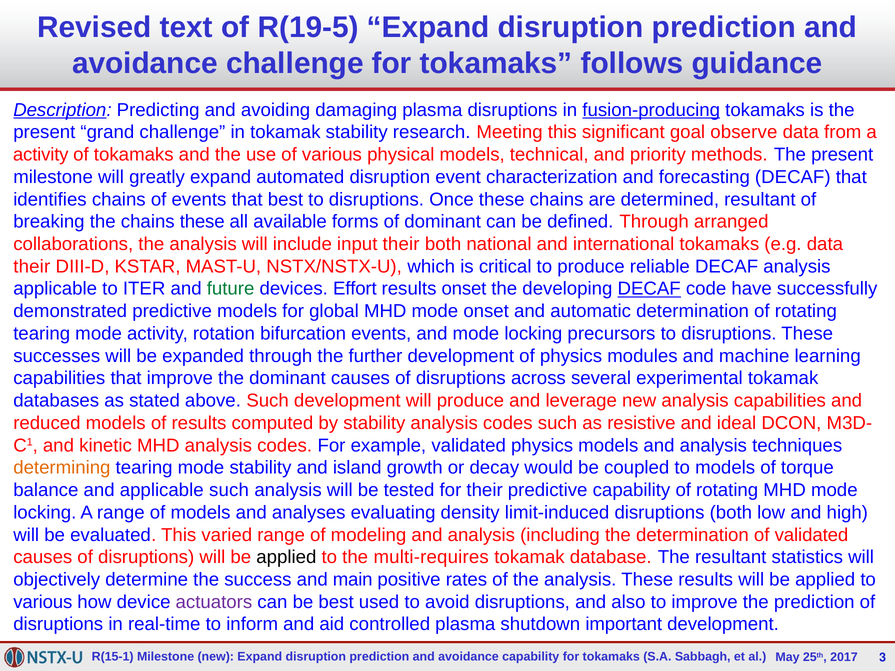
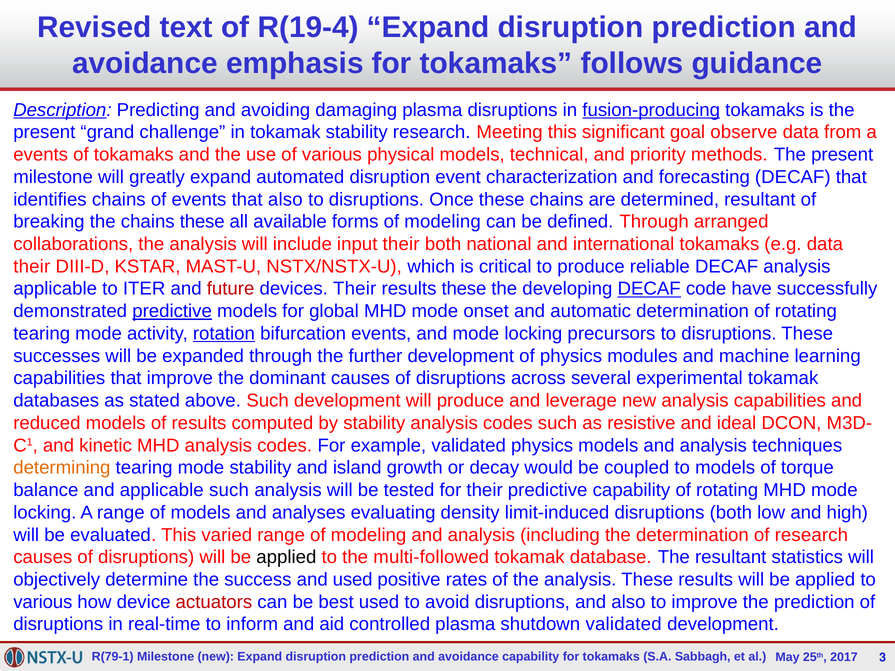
R(19-5: R(19-5 -> R(19-4
avoidance challenge: challenge -> emphasis
activity at (41, 155): activity -> events
that best: best -> also
forms of dominant: dominant -> modeling
future colour: green -> red
devices Effort: Effort -> Their
results onset: onset -> these
predictive at (172, 311) underline: none -> present
rotation underline: none -> present
of validated: validated -> research
multi-requires: multi-requires -> multi-followed
and main: main -> used
actuators colour: purple -> red
shutdown important: important -> validated
R(15-1: R(15-1 -> R(79-1
